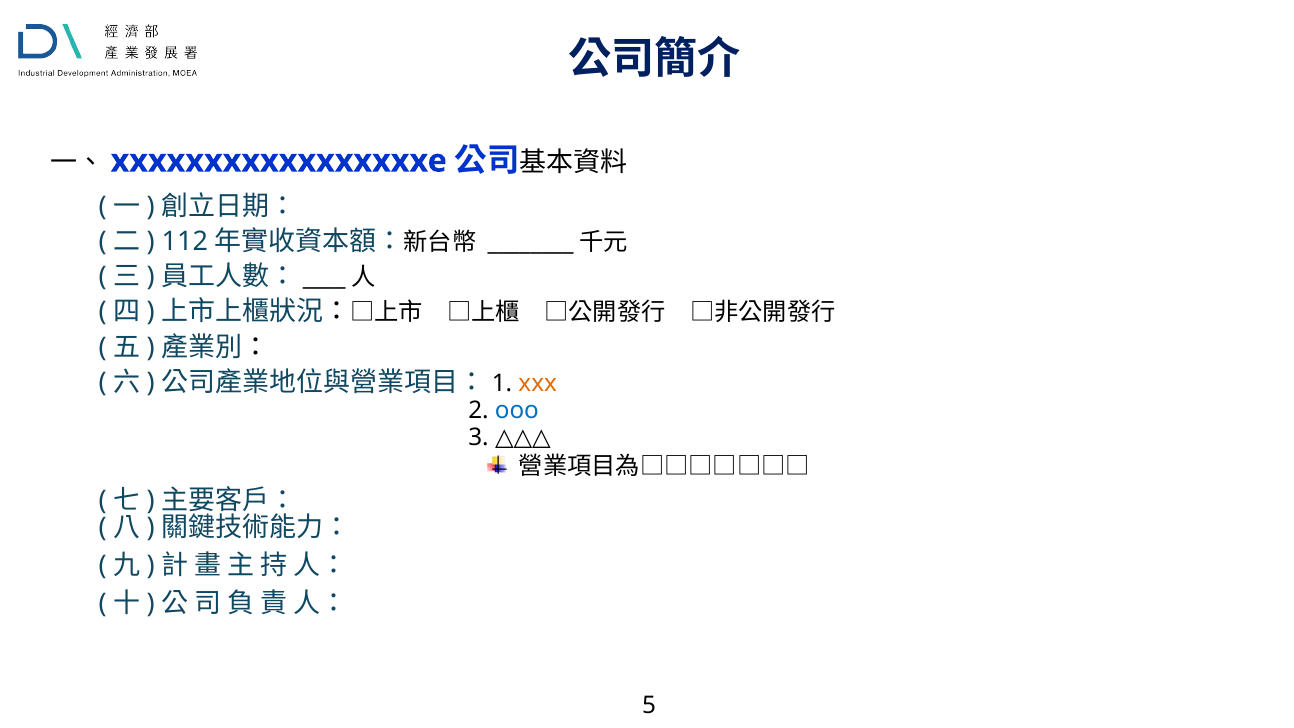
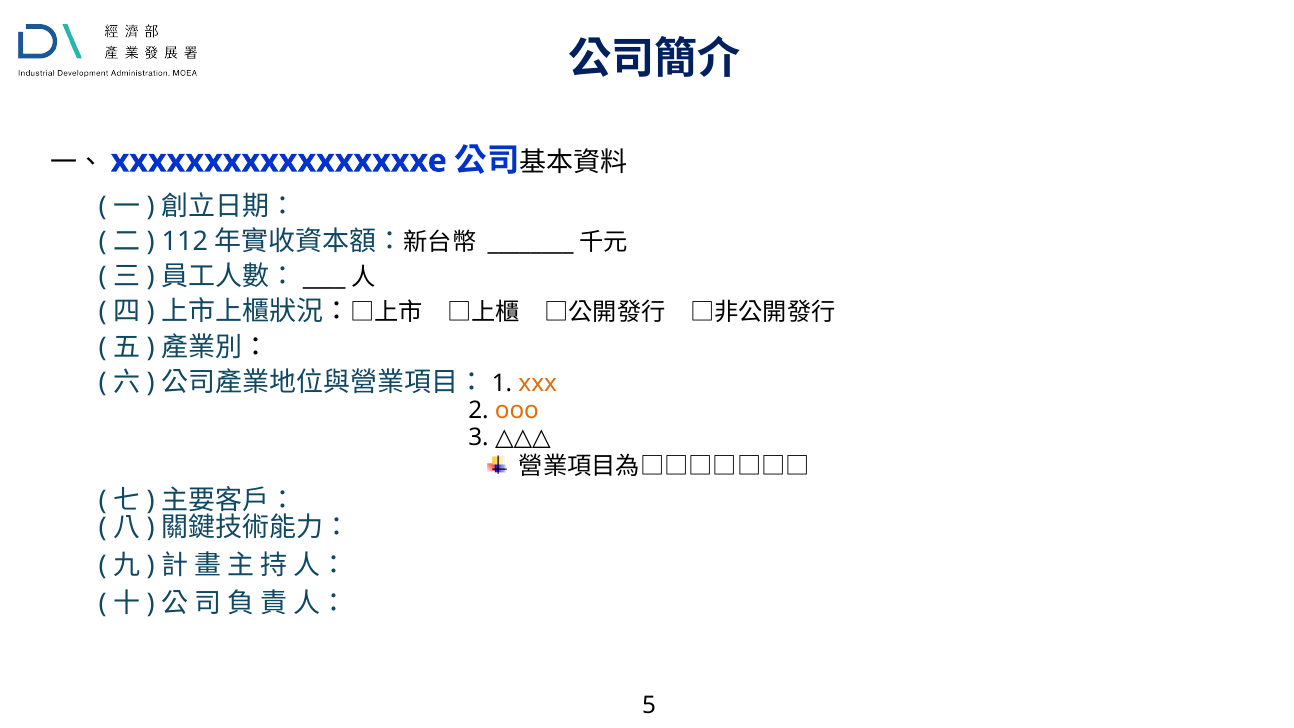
ooo colour: blue -> orange
